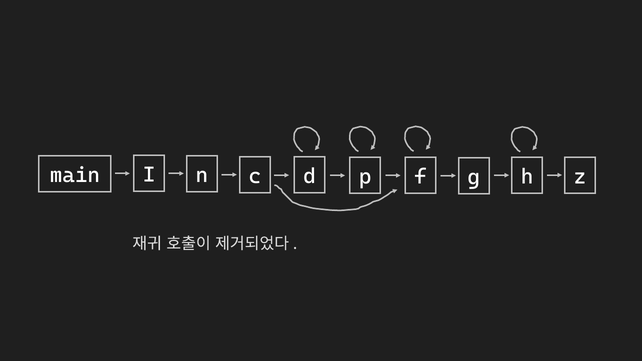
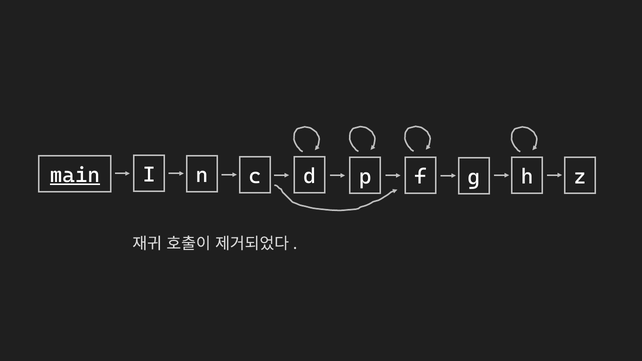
main underline: none -> present
